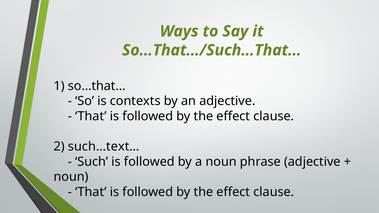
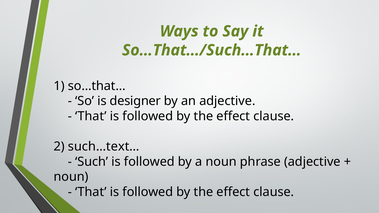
contexts: contexts -> designer
